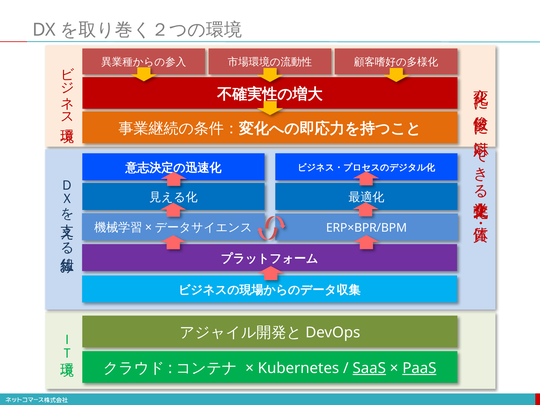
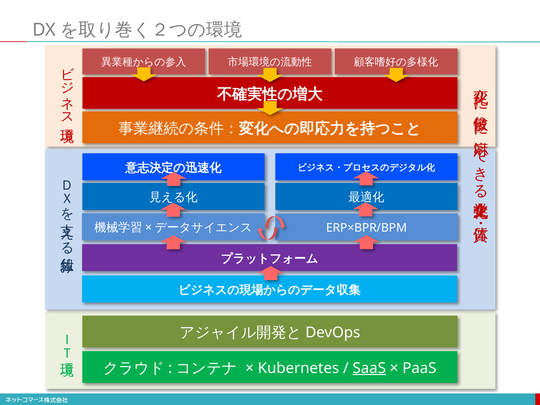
PaaS underline: present -> none
